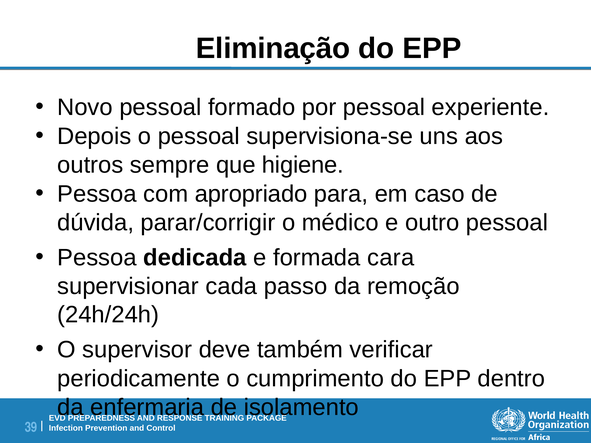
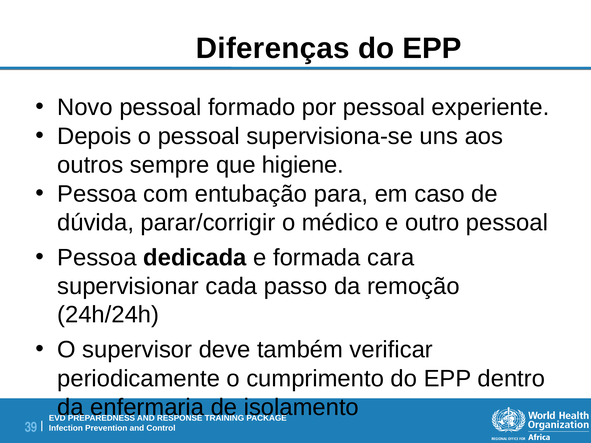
Eliminação: Eliminação -> Diferenças
apropriado: apropriado -> entubação
